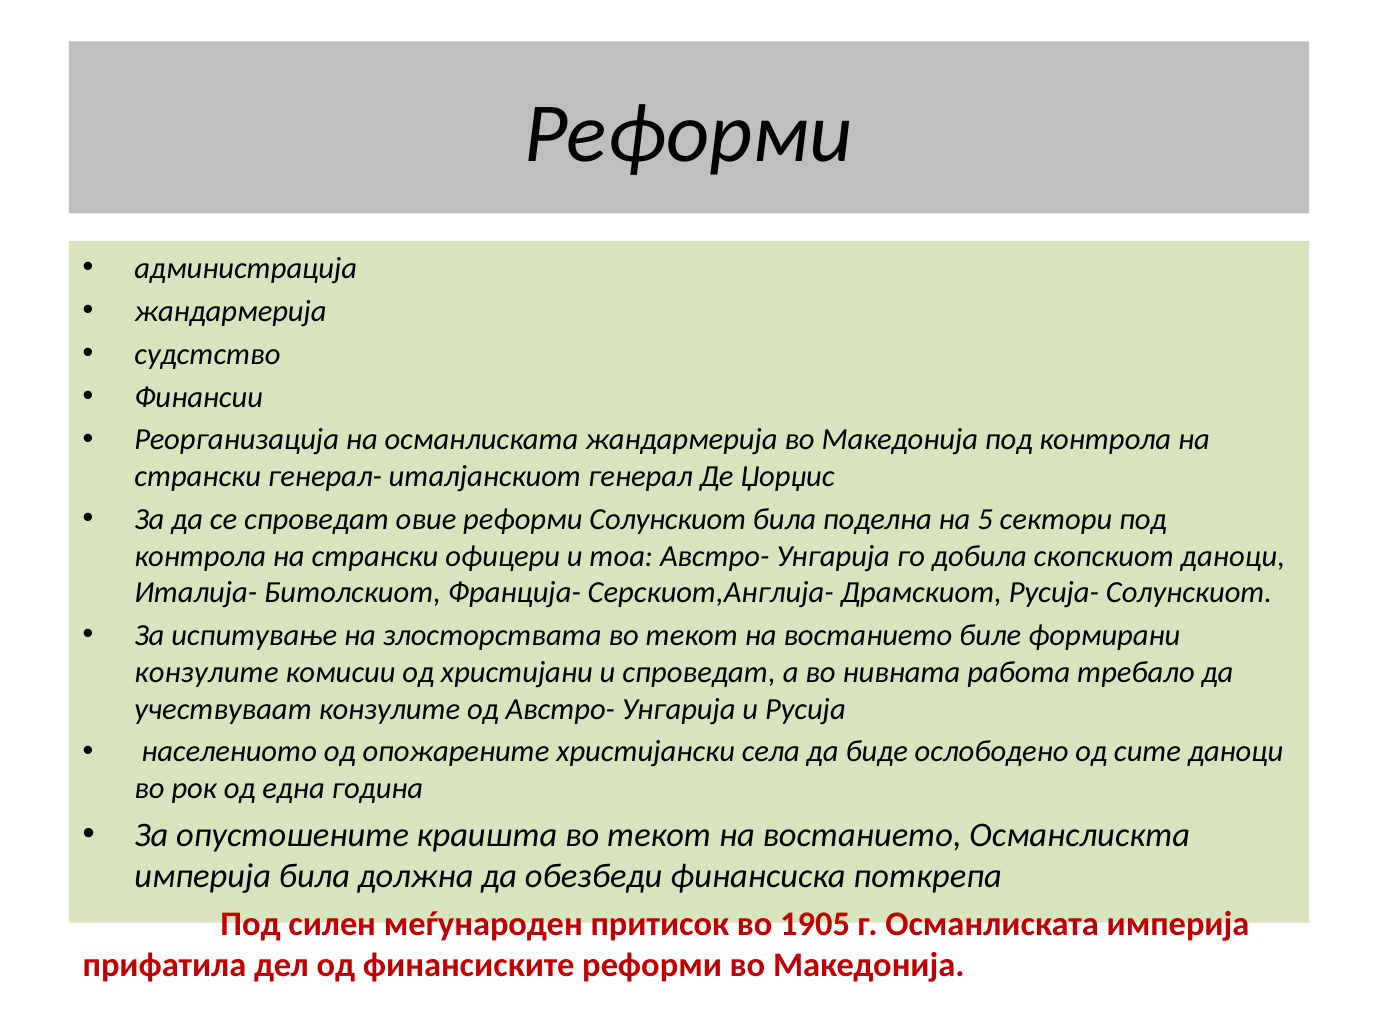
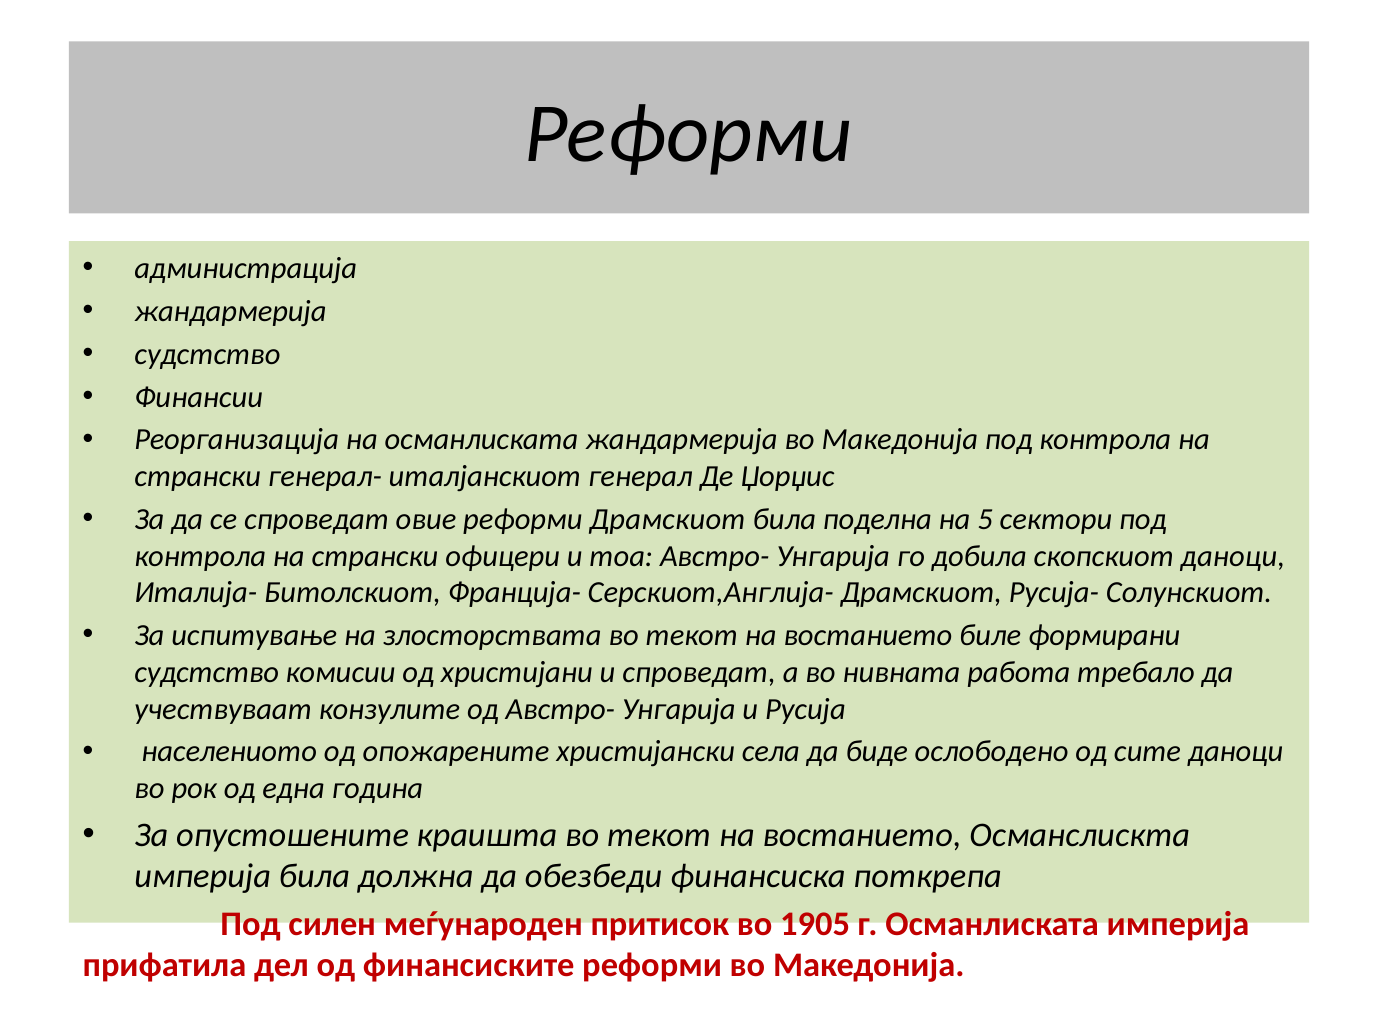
реформи Солунскиот: Солунскиот -> Драмскиот
конзулите at (207, 673): конзулите -> судстство
